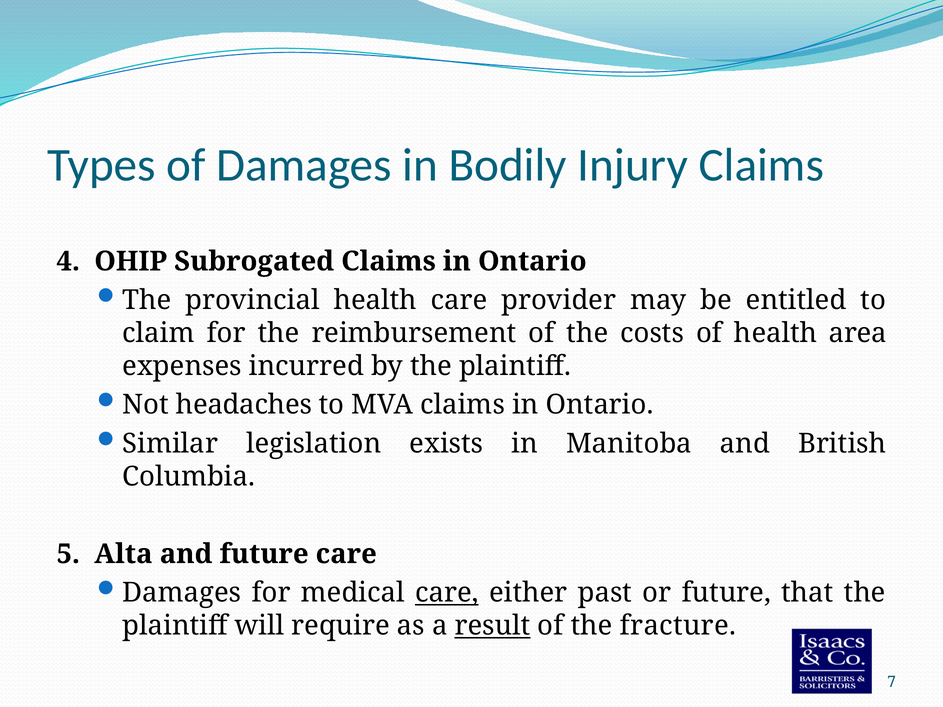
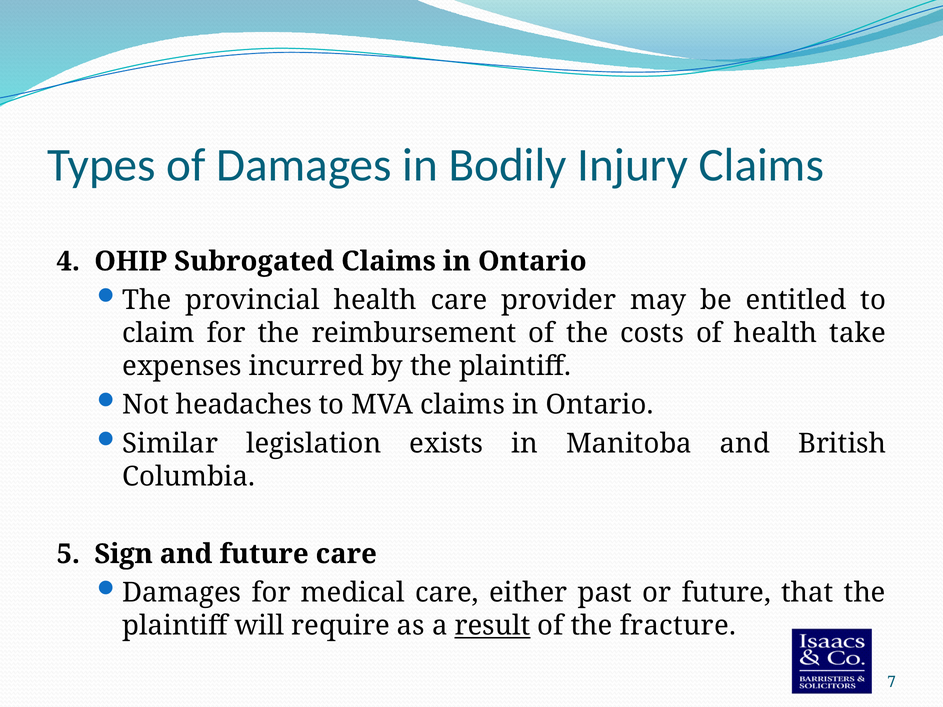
area: area -> take
Alta: Alta -> Sign
care at (447, 593) underline: present -> none
